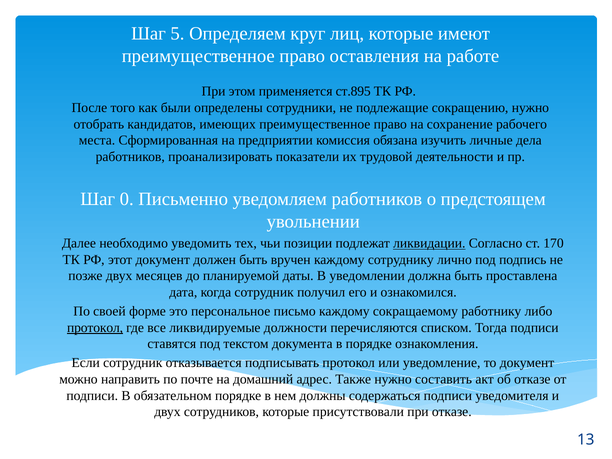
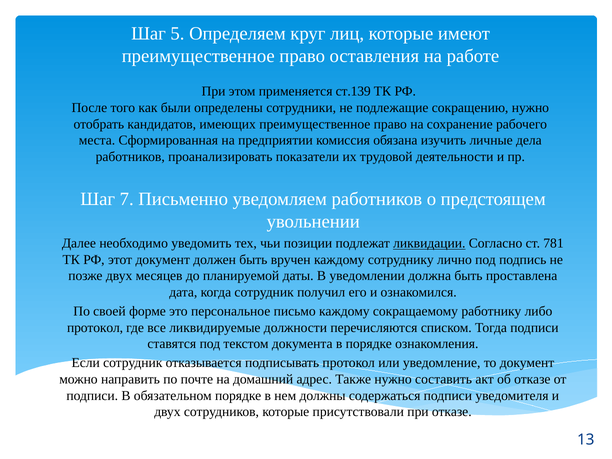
ст.895: ст.895 -> ст.139
0: 0 -> 7
170: 170 -> 781
протокол at (95, 328) underline: present -> none
